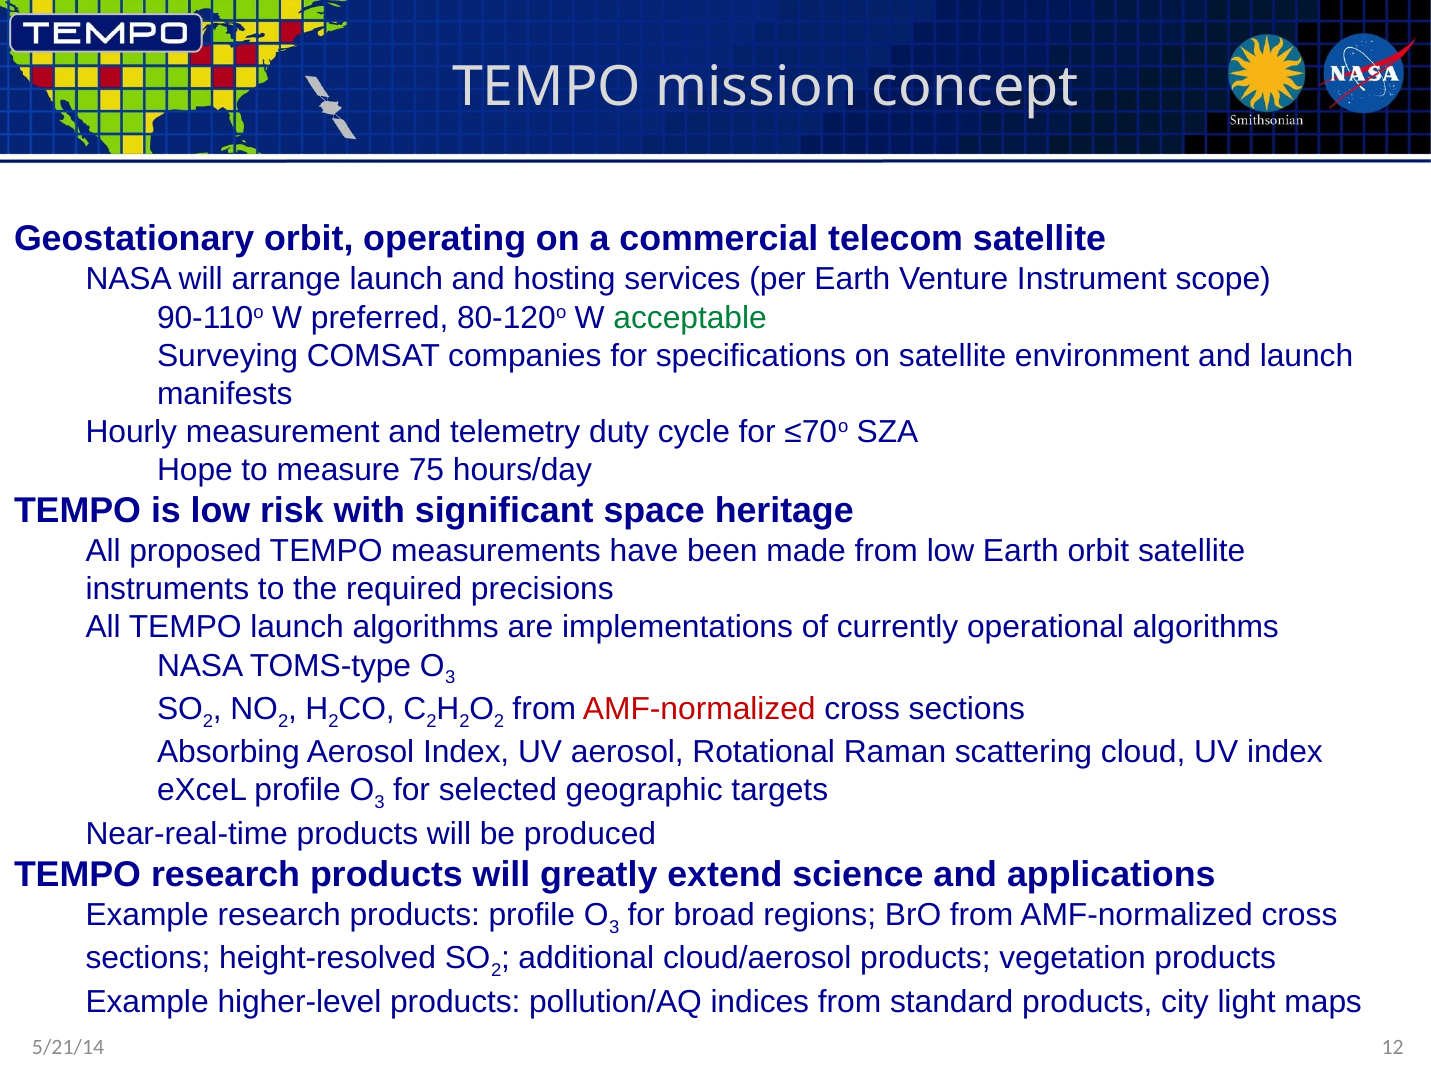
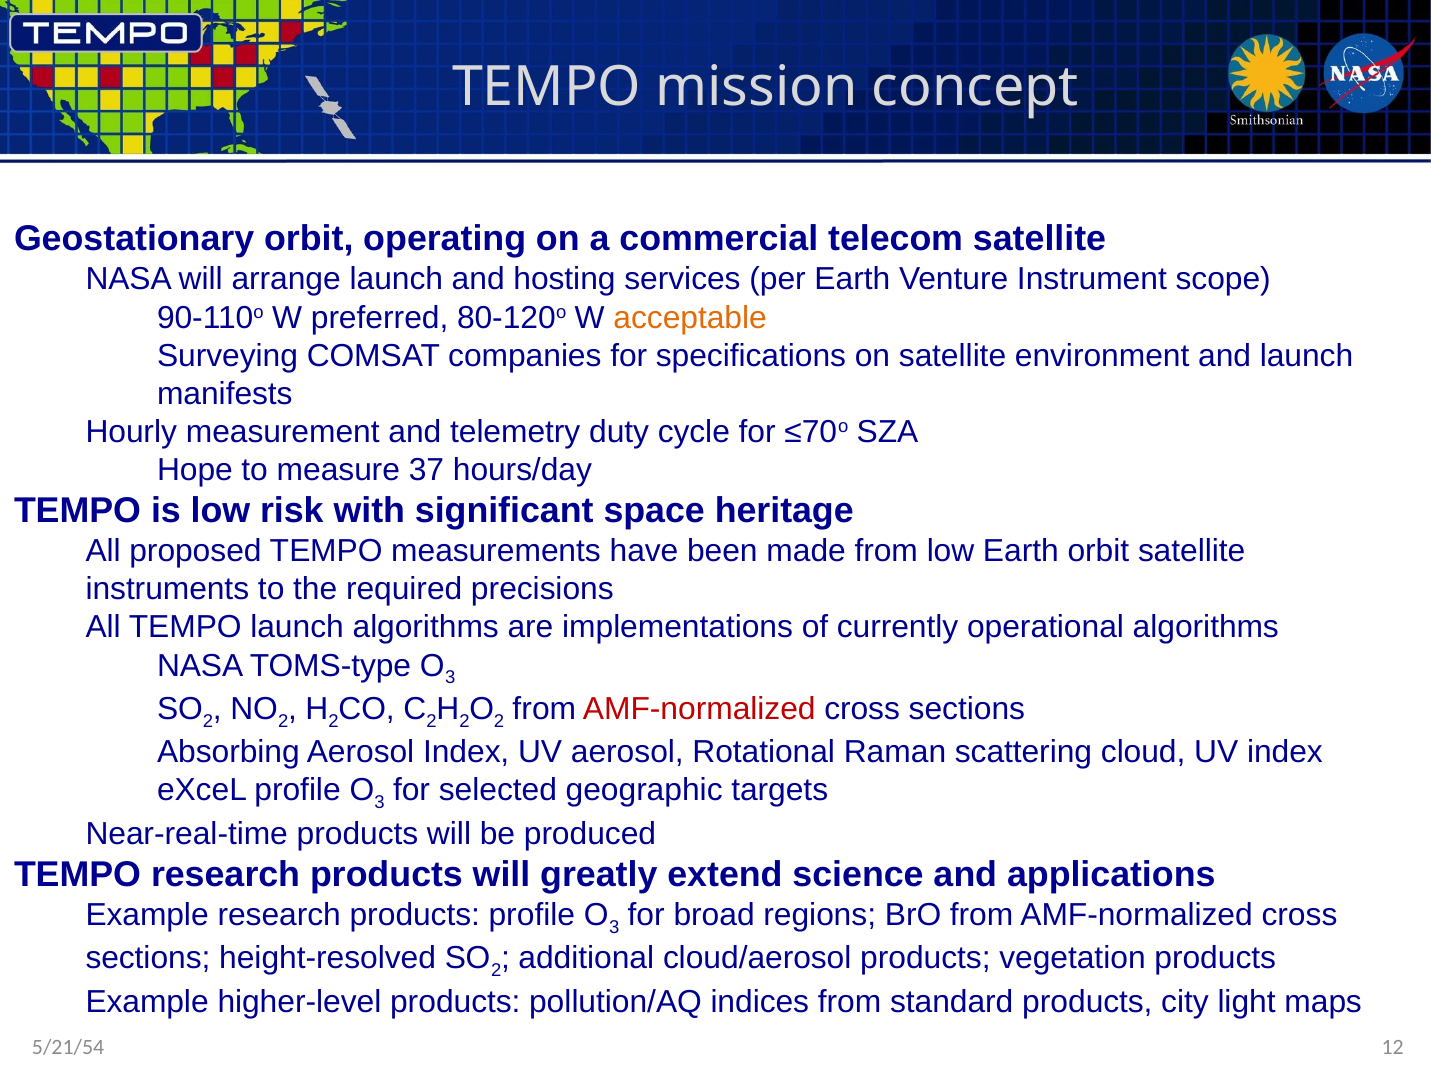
acceptable colour: green -> orange
75: 75 -> 37
5/21/14: 5/21/14 -> 5/21/54
